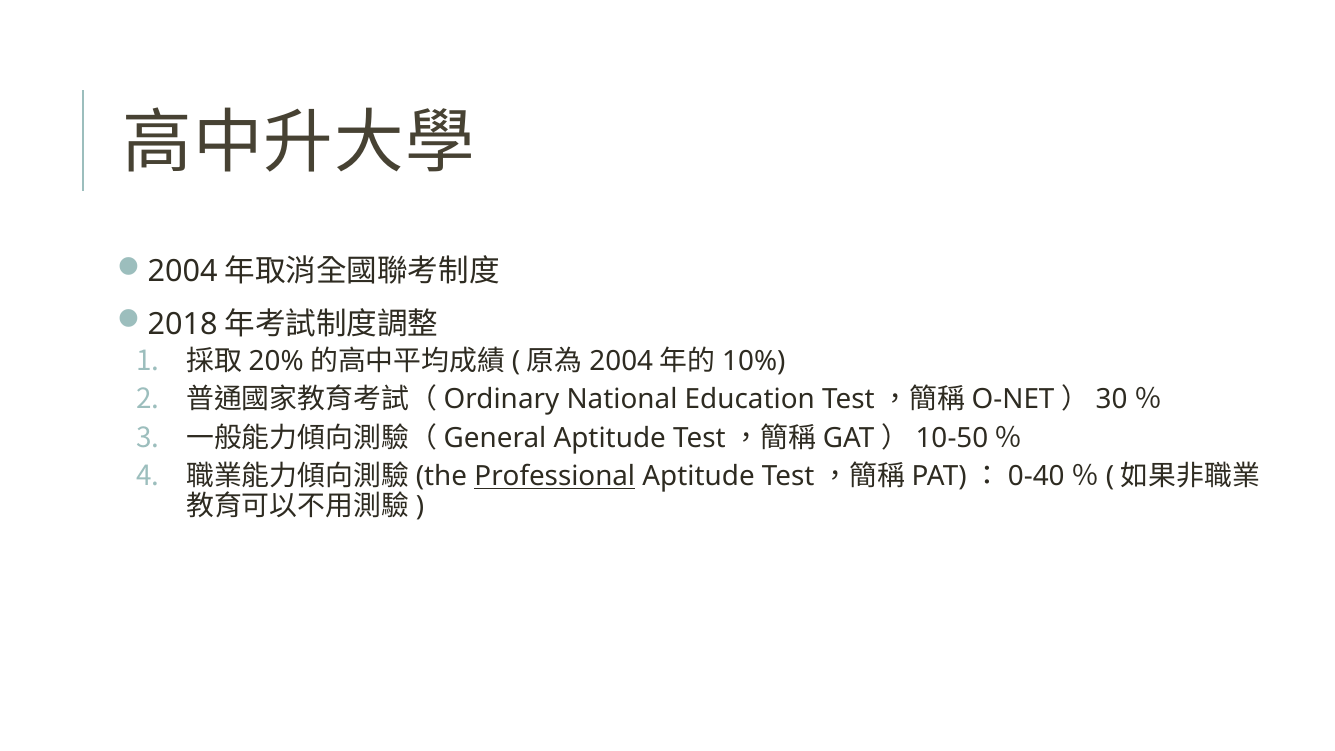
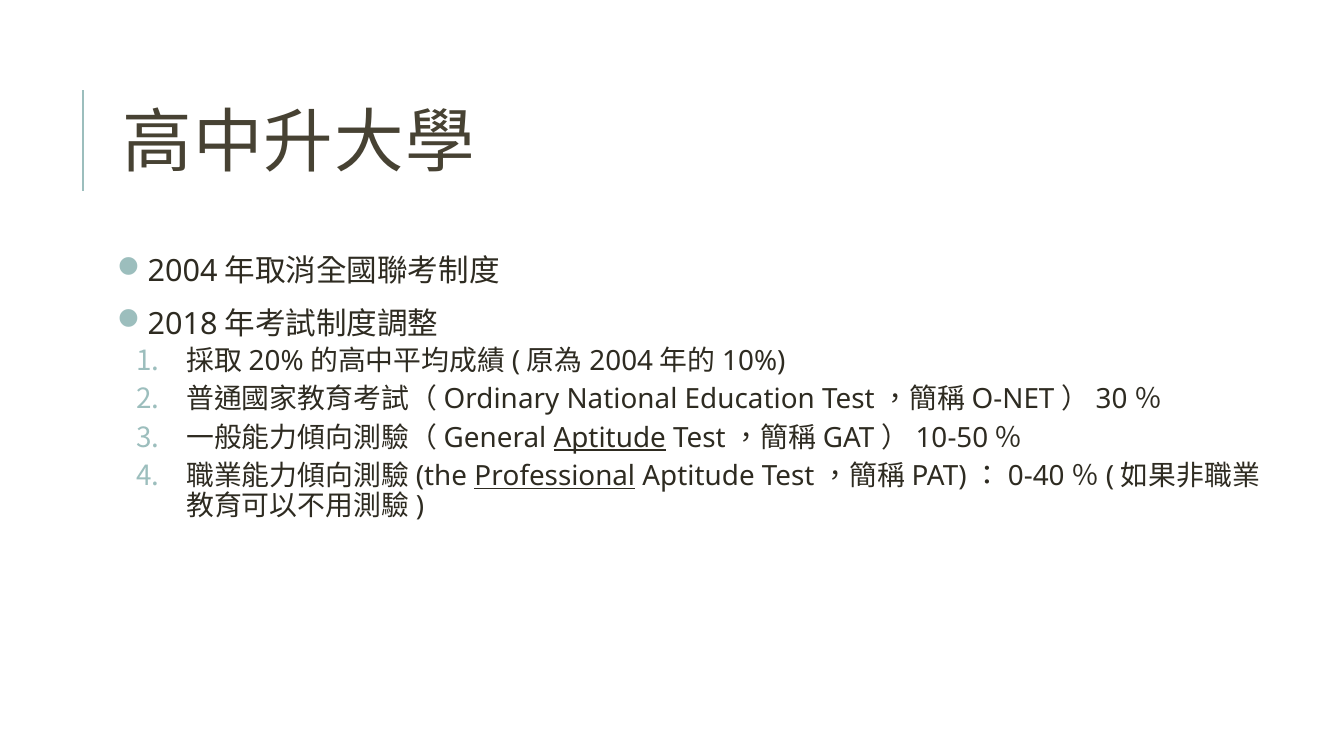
Aptitude at (610, 438) underline: none -> present
